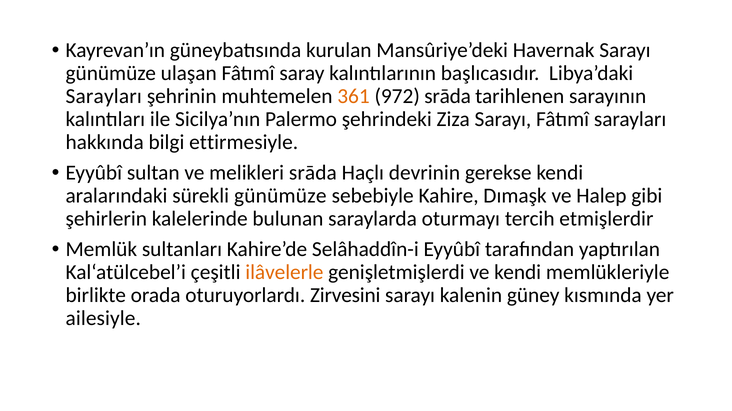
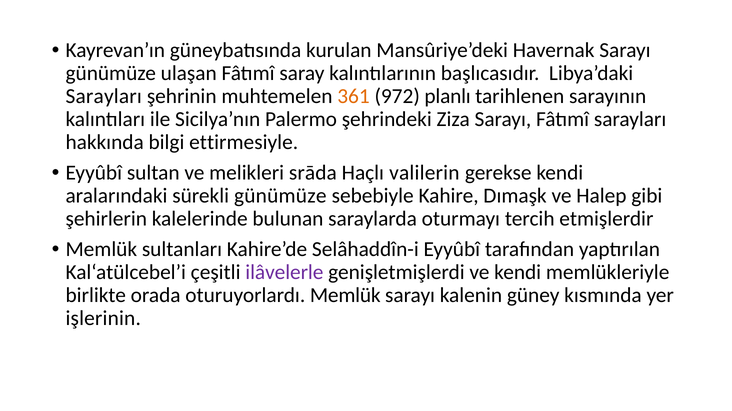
972 srāda: srāda -> planlı
devrinin: devrinin -> valilerin
ilâvelerle colour: orange -> purple
oturuyorlardı Zirvesini: Zirvesini -> Memlük
ailesiyle: ailesiyle -> işlerinin
